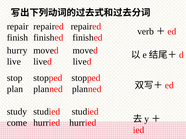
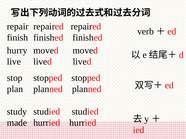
come: come -> made
